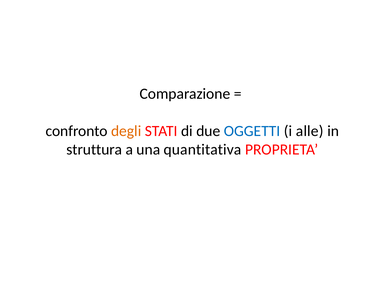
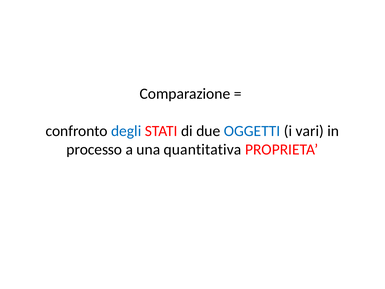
degli colour: orange -> blue
alle: alle -> vari
struttura: struttura -> processo
